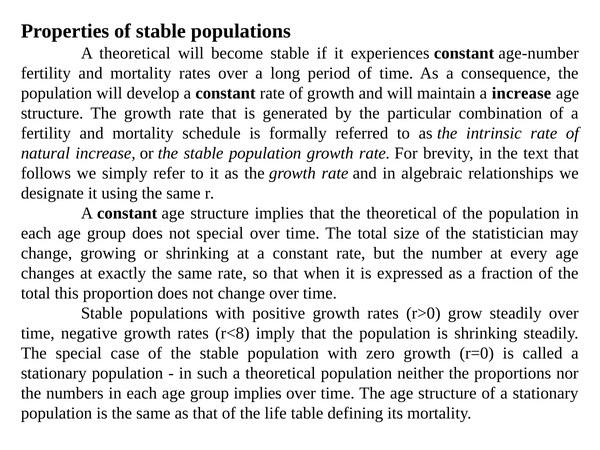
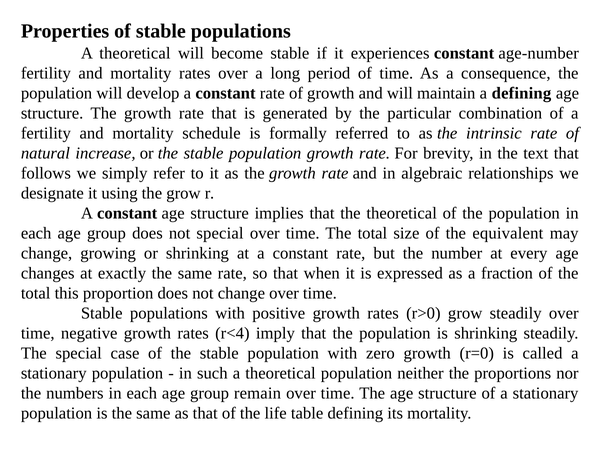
a increase: increase -> defining
using the same: same -> grow
statistician: statistician -> equivalent
r<8: r<8 -> r<4
group implies: implies -> remain
